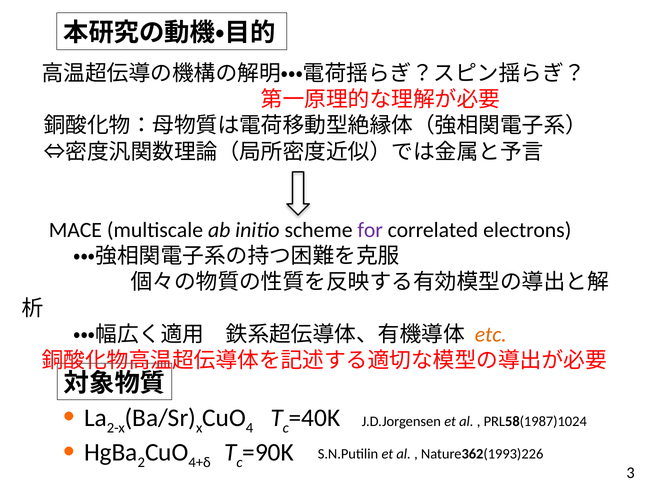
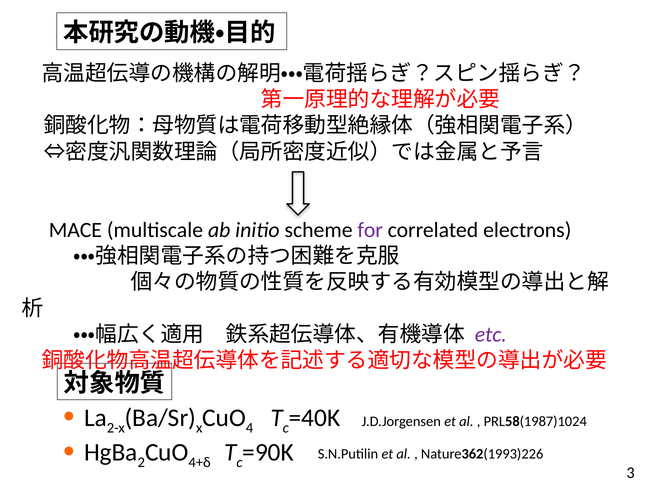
etc colour: orange -> purple
